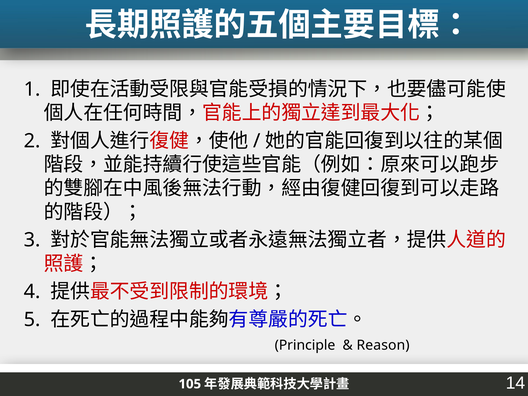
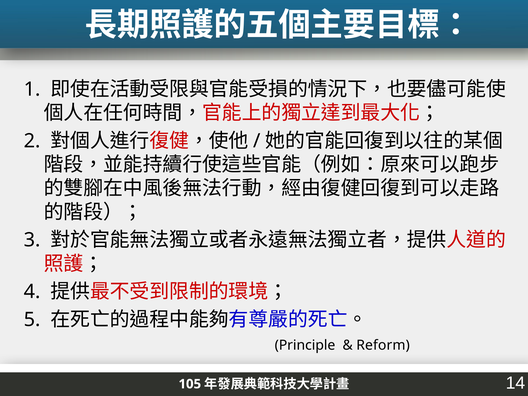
Reason: Reason -> Reform
